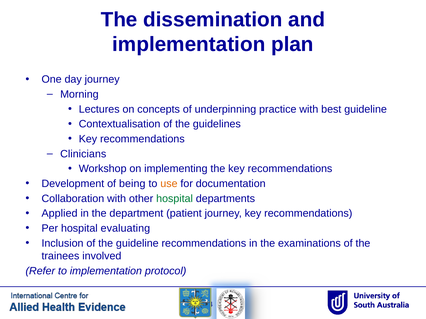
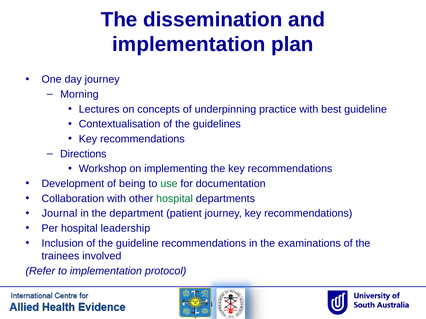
Clinicians: Clinicians -> Directions
use colour: orange -> green
Applied: Applied -> Journal
evaluating: evaluating -> leadership
